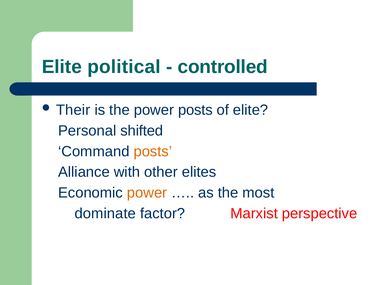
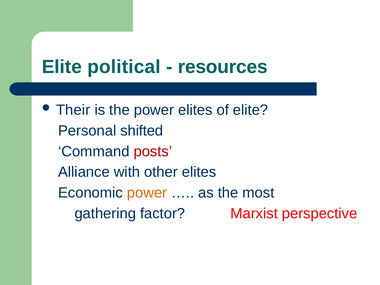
controlled: controlled -> resources
power posts: posts -> elites
posts at (153, 151) colour: orange -> red
dominate: dominate -> gathering
